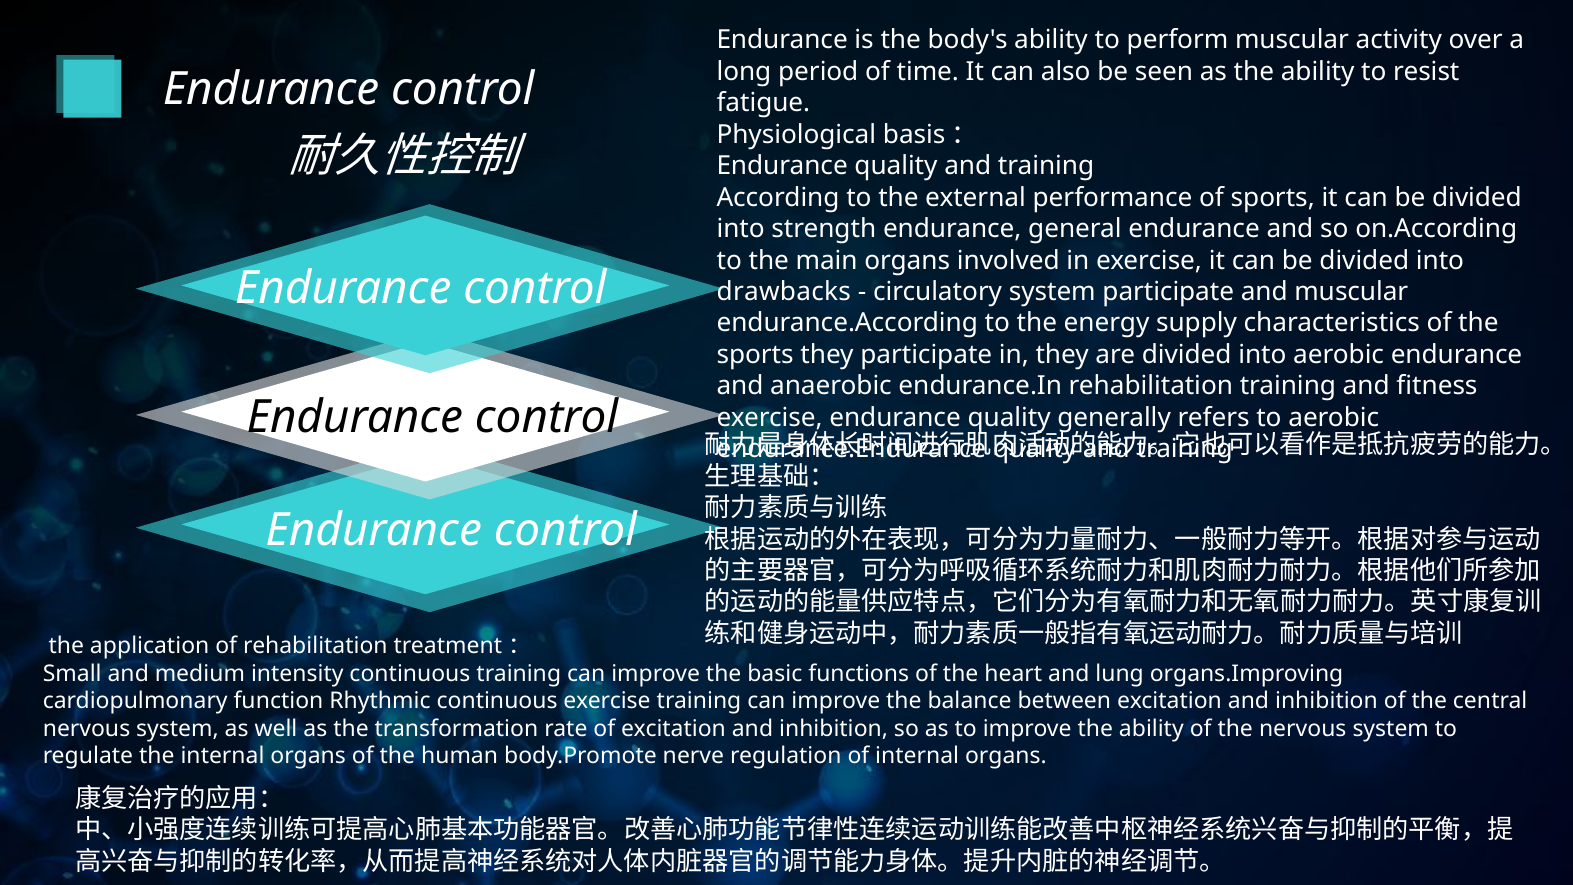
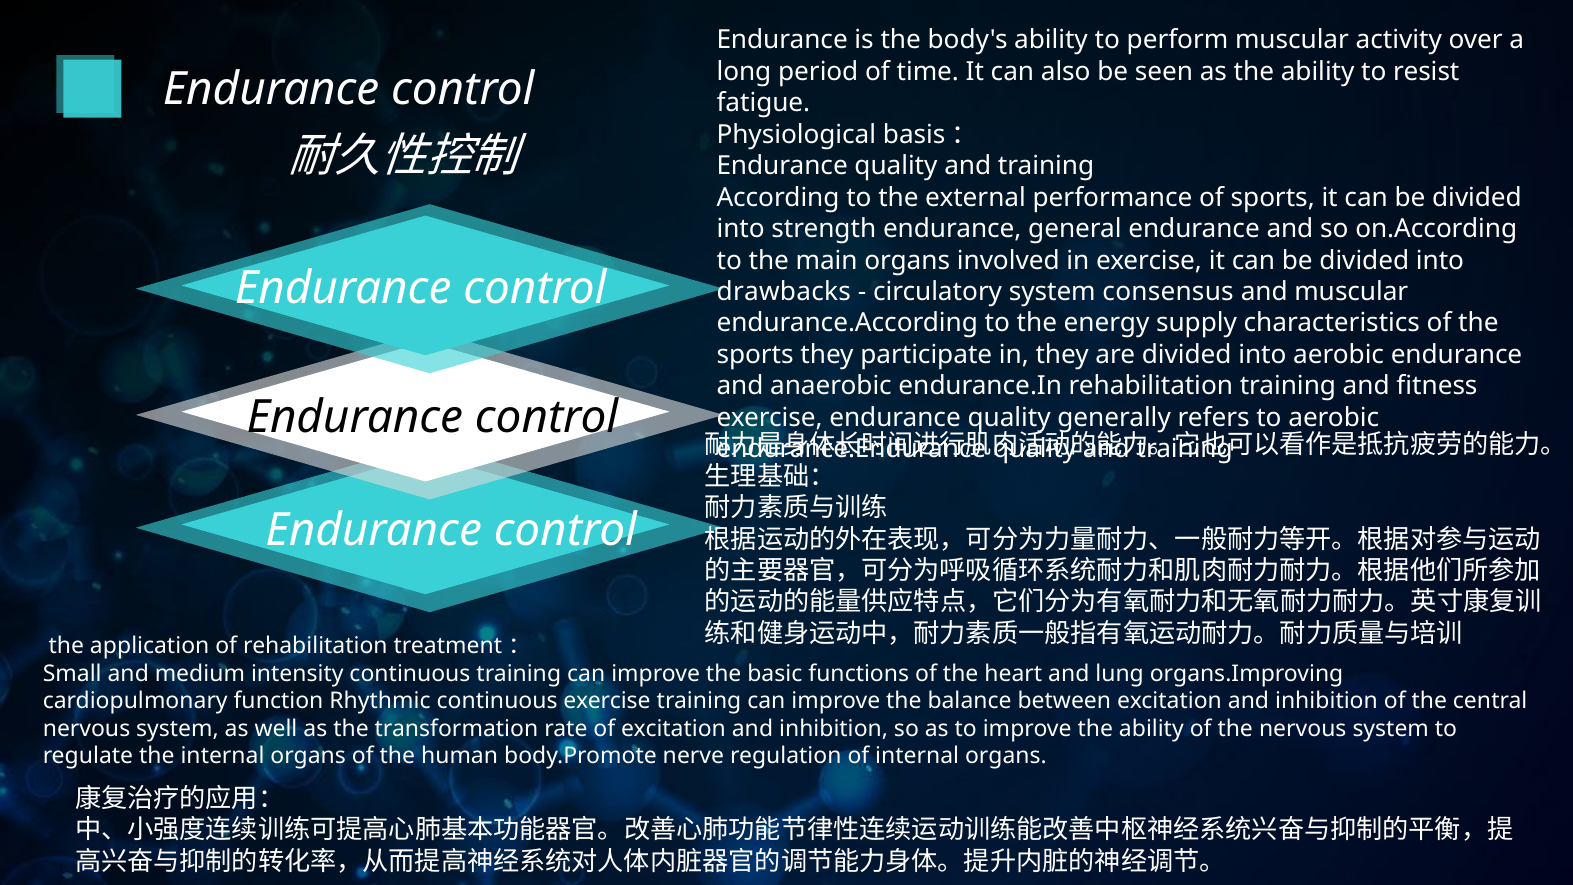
system participate: participate -> consensus
